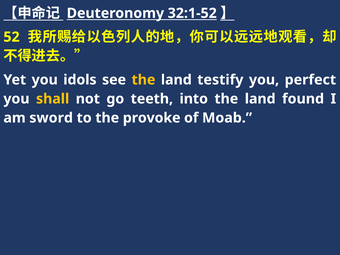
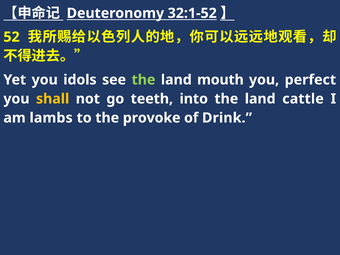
the at (143, 80) colour: yellow -> light green
testify: testify -> mouth
found: found -> cattle
sword: sword -> lambs
Moab: Moab -> Drink
